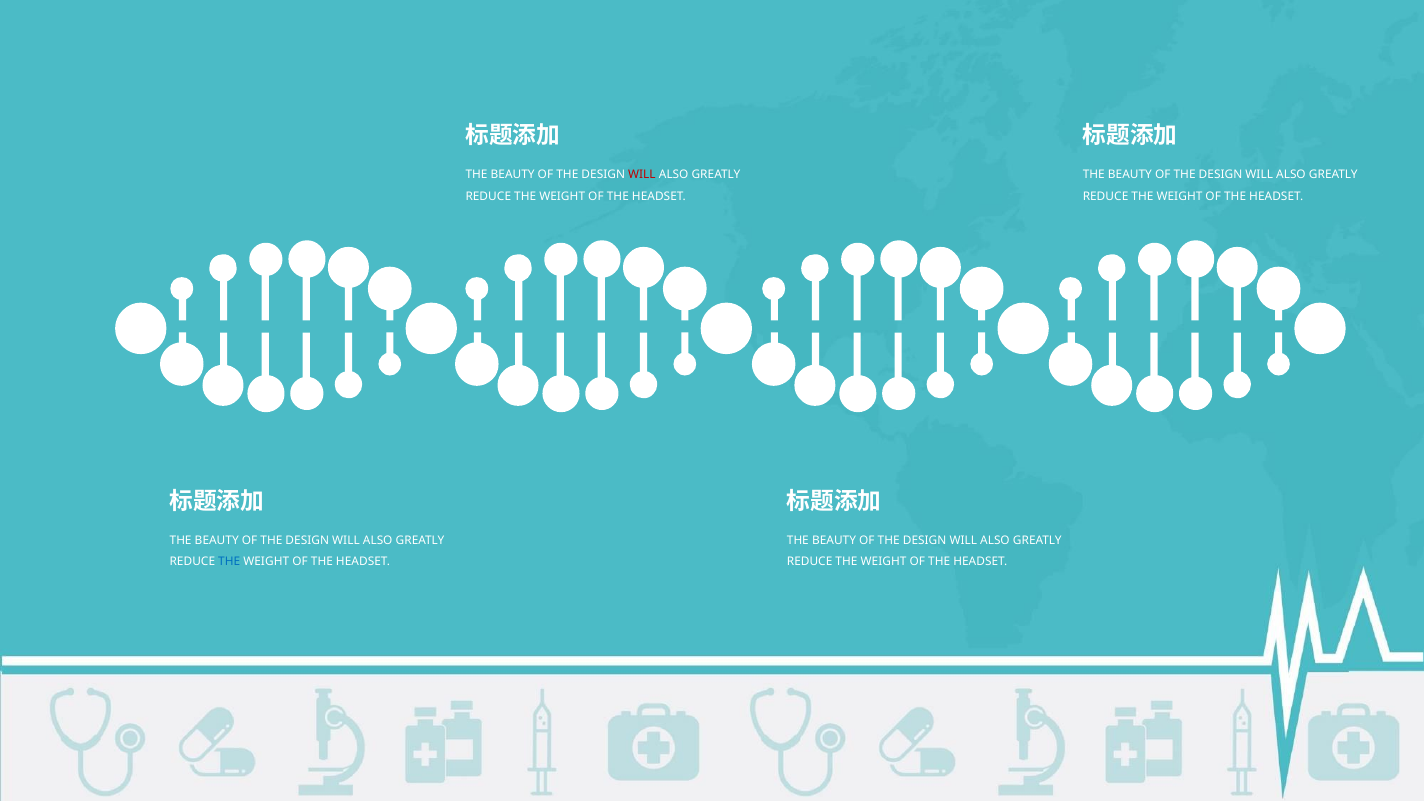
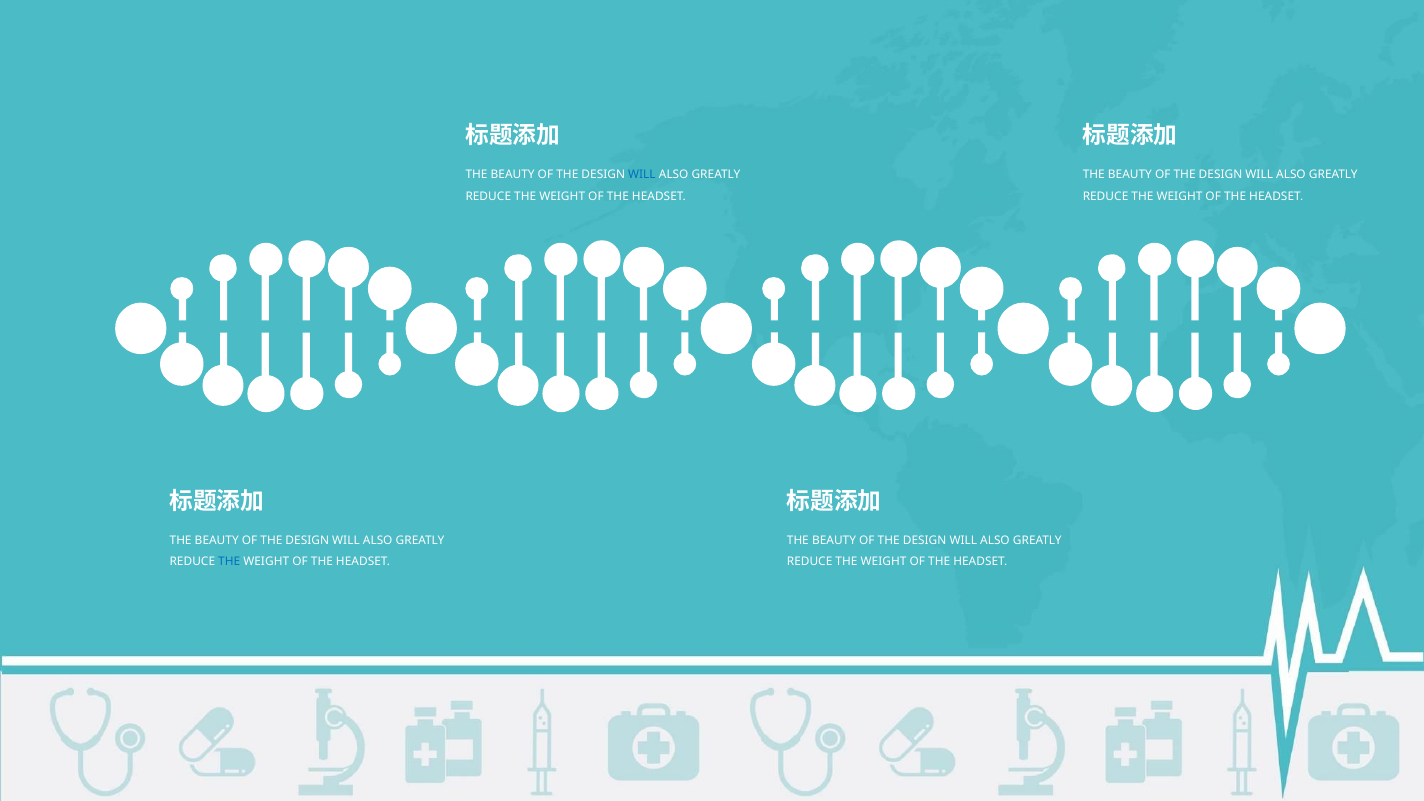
WILL at (642, 175) colour: red -> blue
